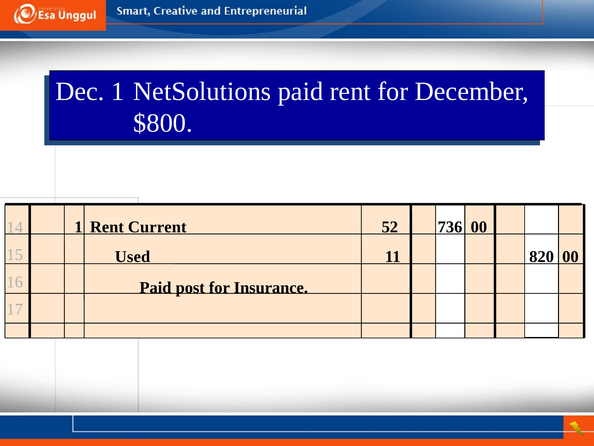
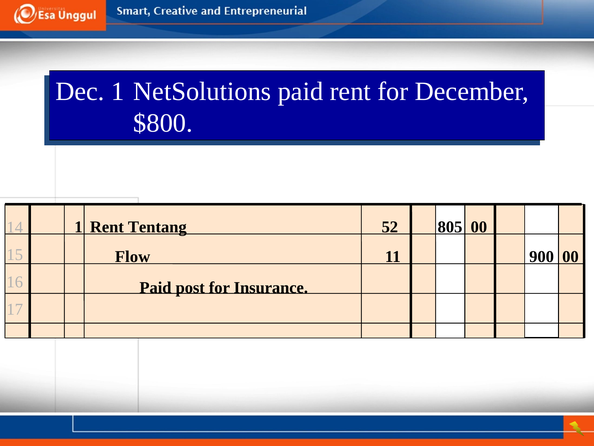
Current: Current -> Tentang
736: 736 -> 805
Used: Used -> Flow
820: 820 -> 900
